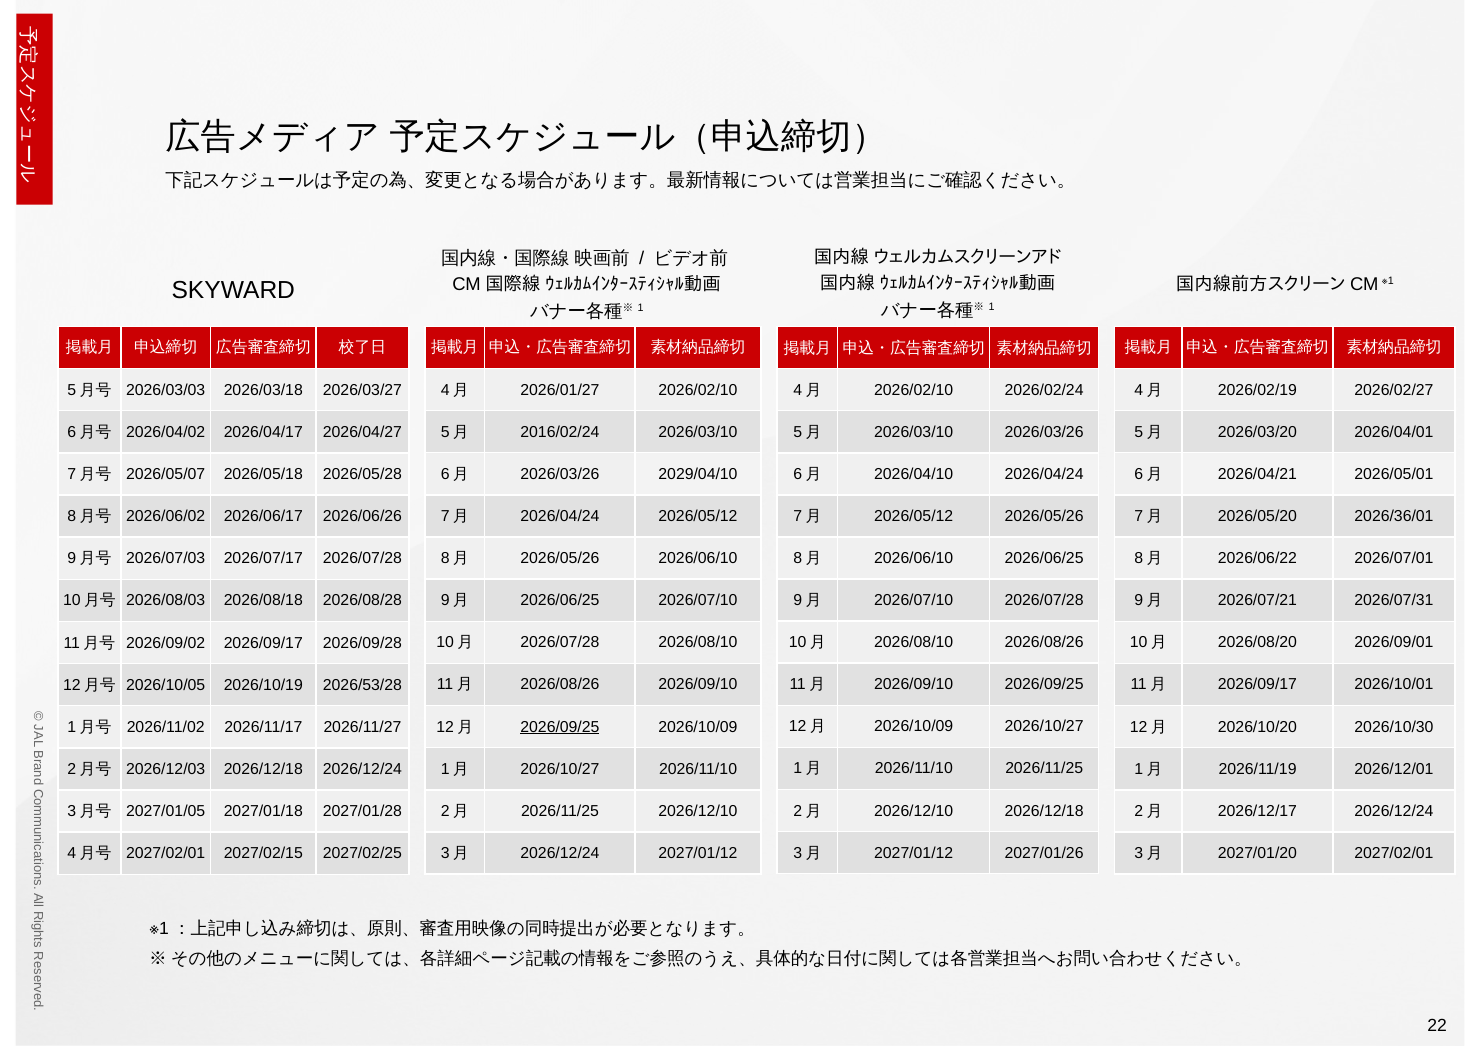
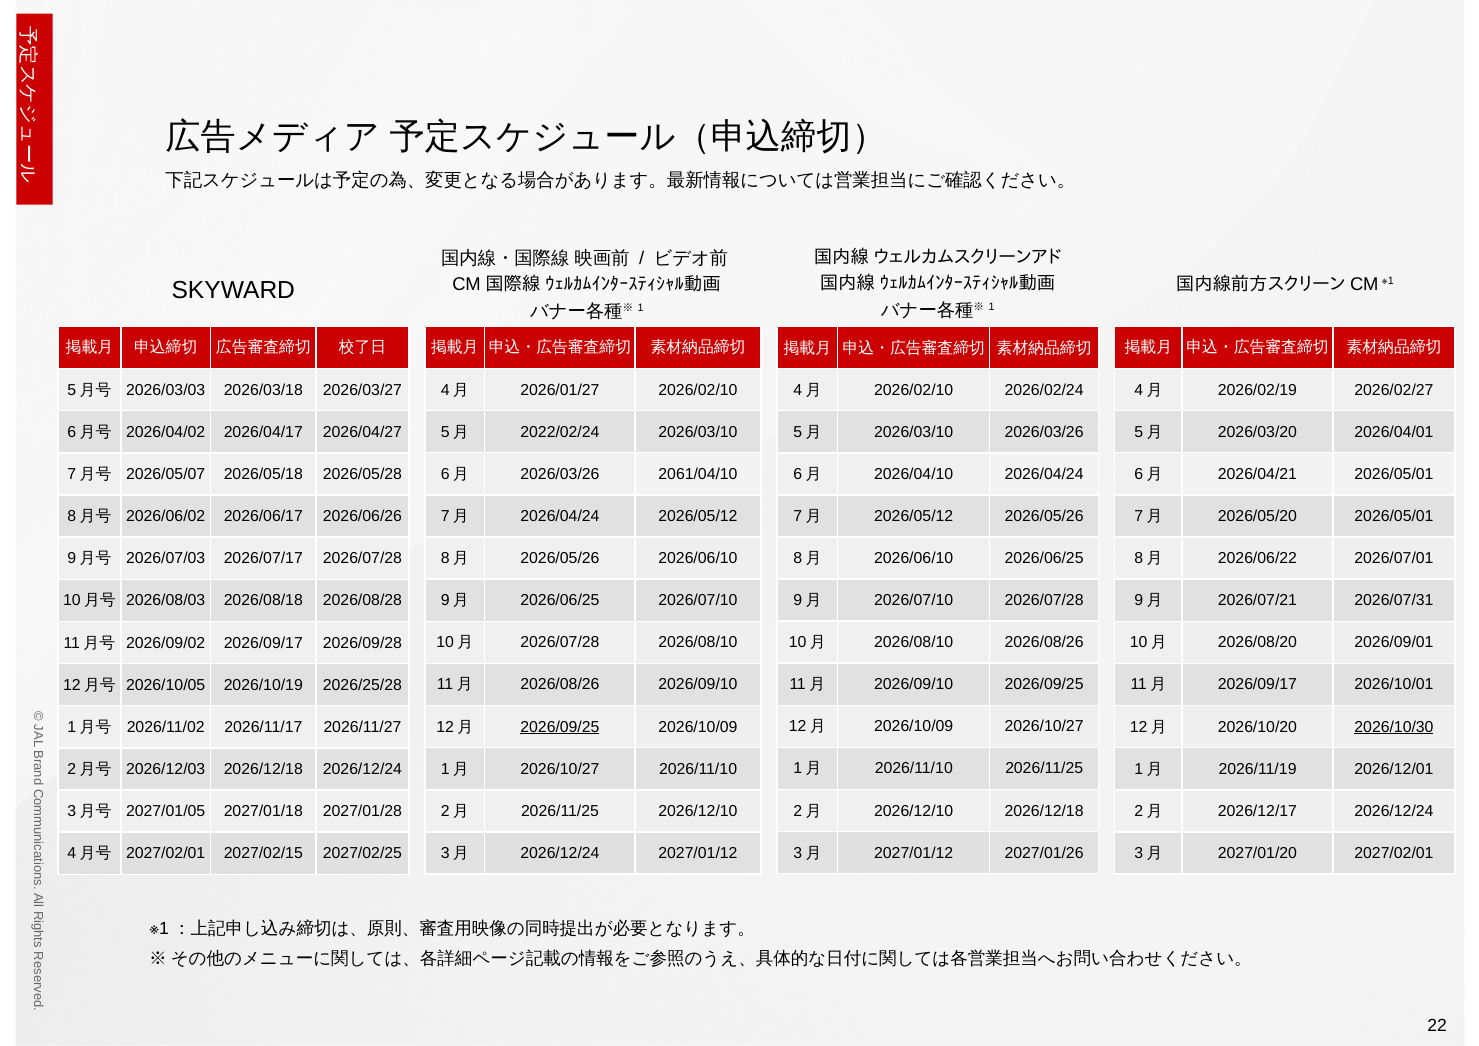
2016/02/24: 2016/02/24 -> 2022/02/24
2029/04/10: 2029/04/10 -> 2061/04/10
2026/05/20 2026/36/01: 2026/36/01 -> 2026/05/01
2026/53/28: 2026/53/28 -> 2026/25/28
2026/10/30 underline: none -> present
